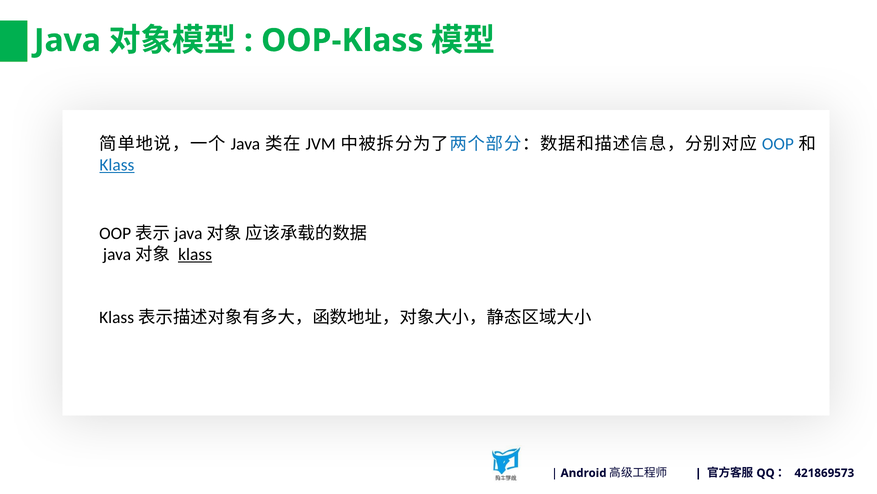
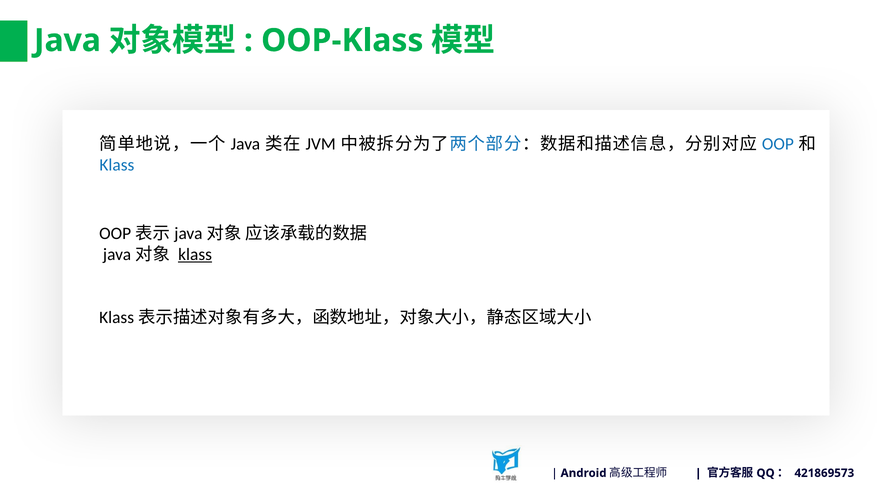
Klass at (117, 165) underline: present -> none
